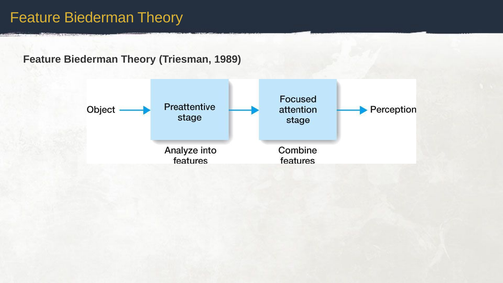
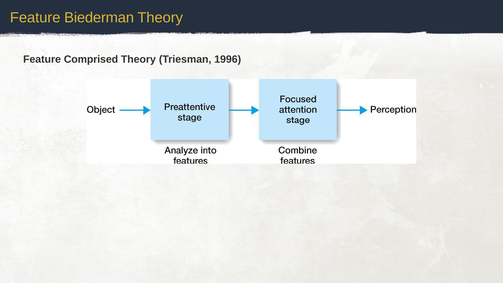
Biederman at (91, 59): Biederman -> Comprised
1989: 1989 -> 1996
